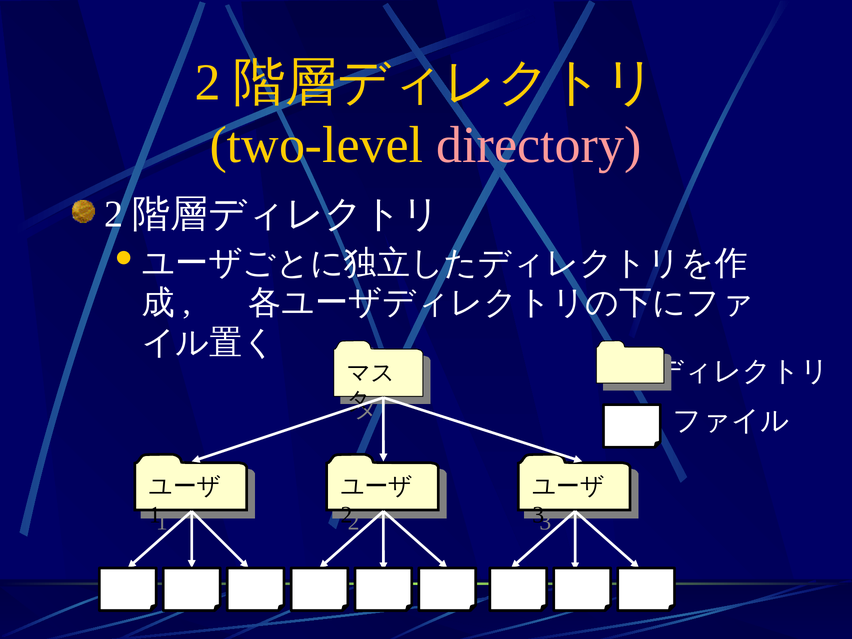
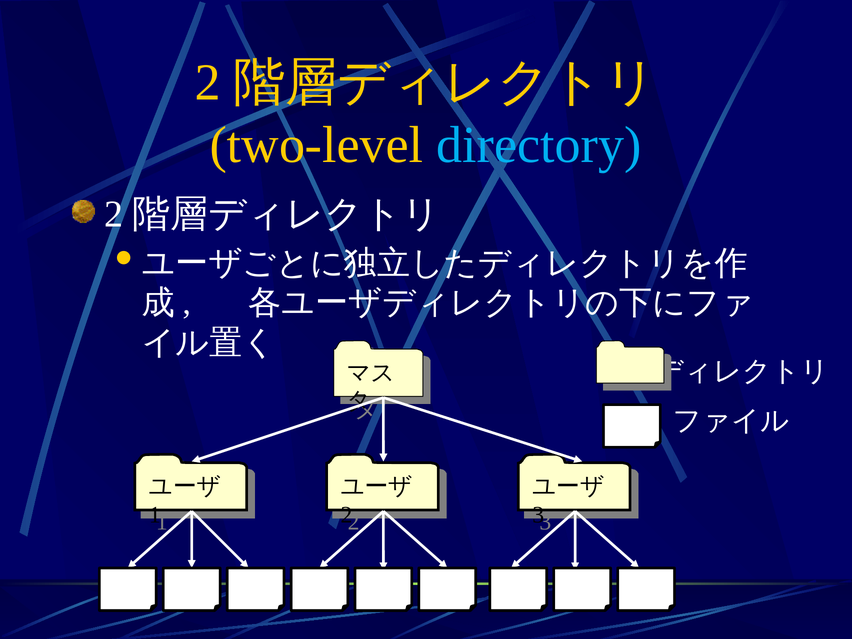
directory colour: pink -> light blue
